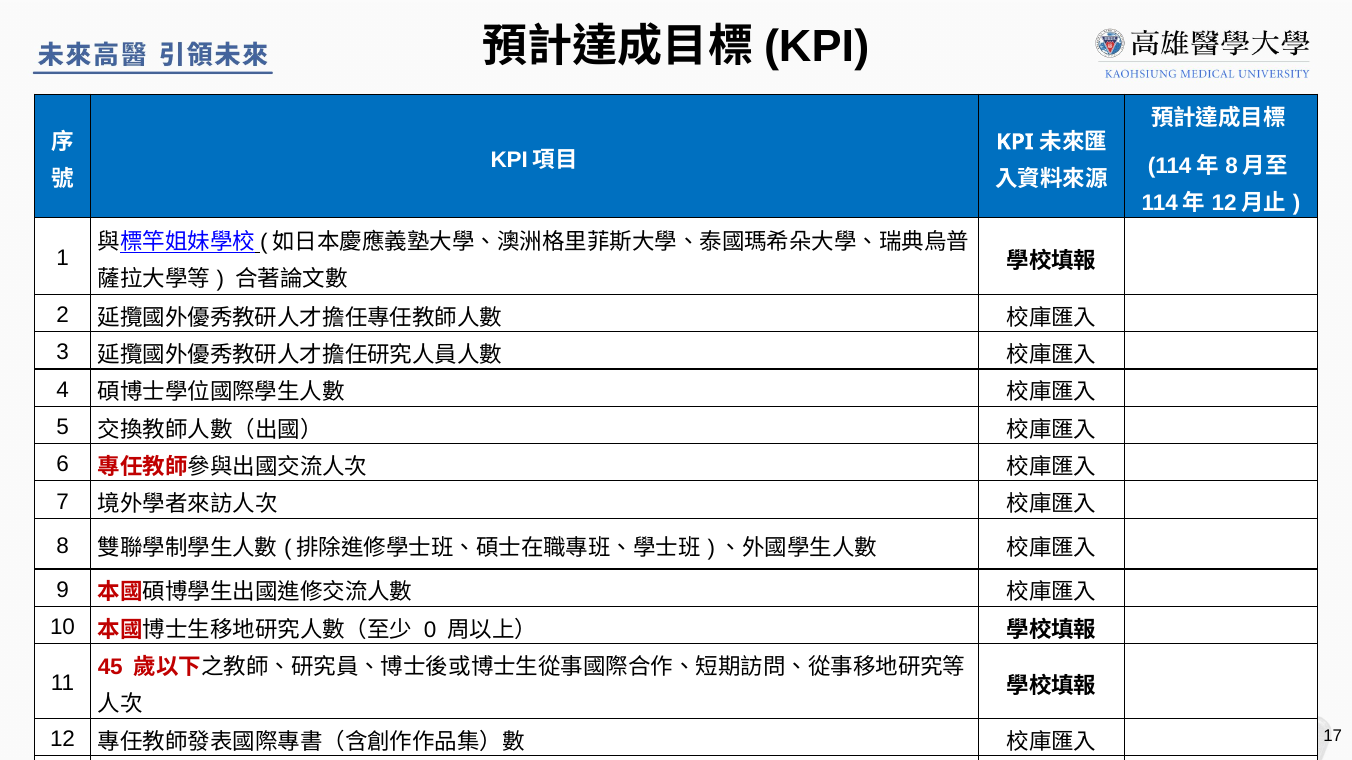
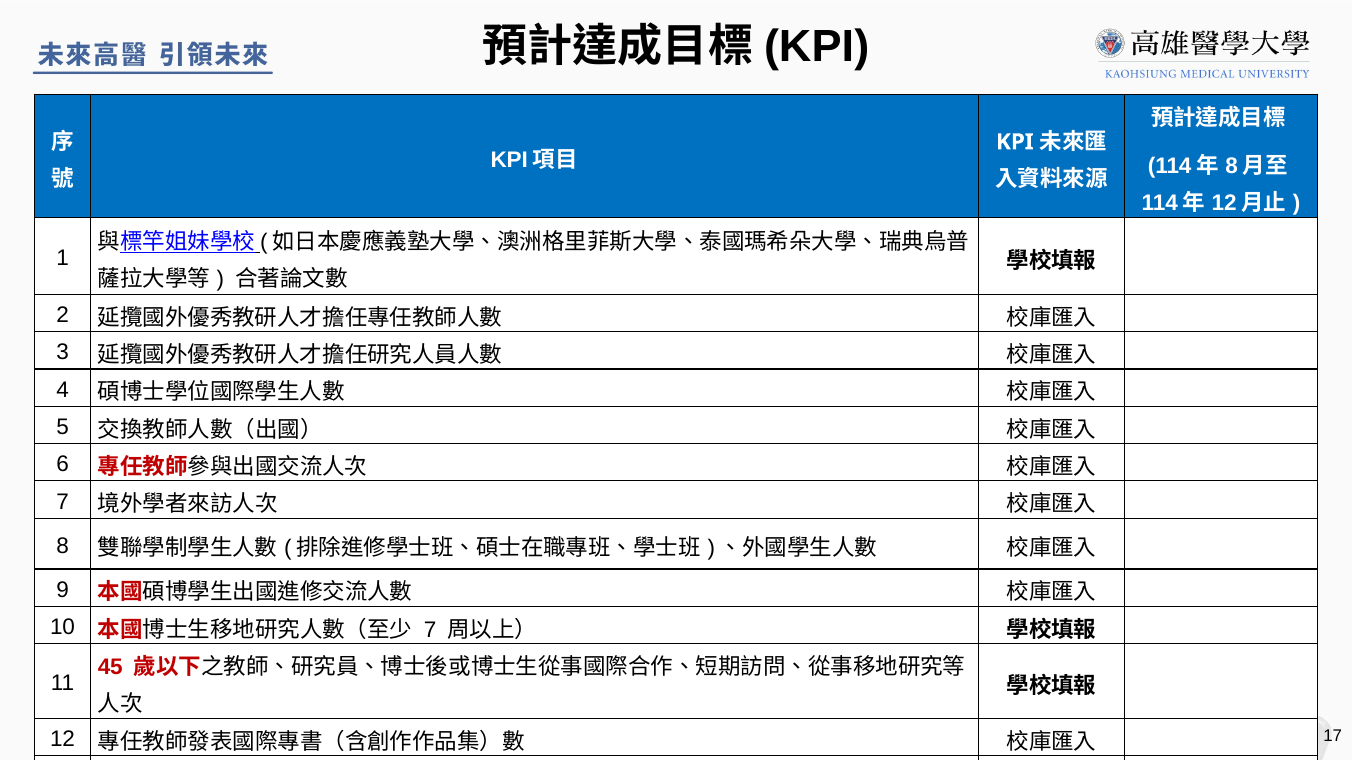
0 at (430, 630): 0 -> 7
